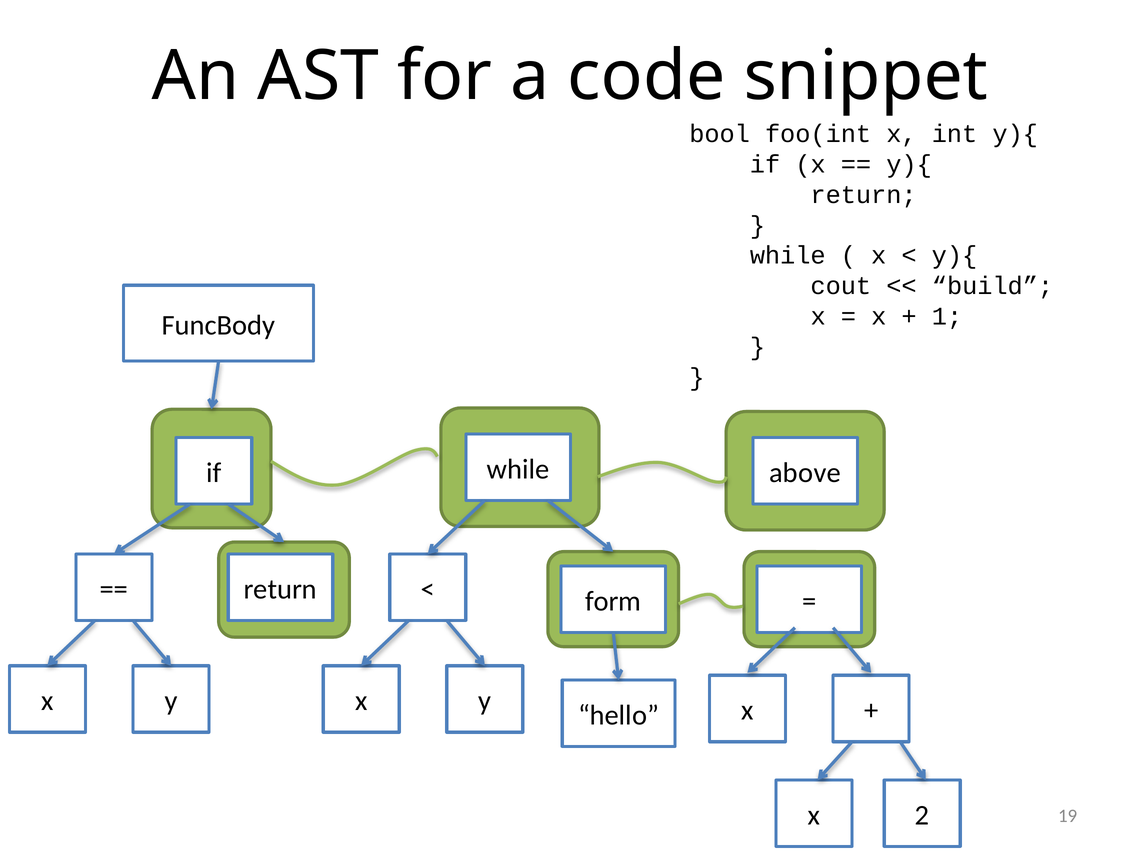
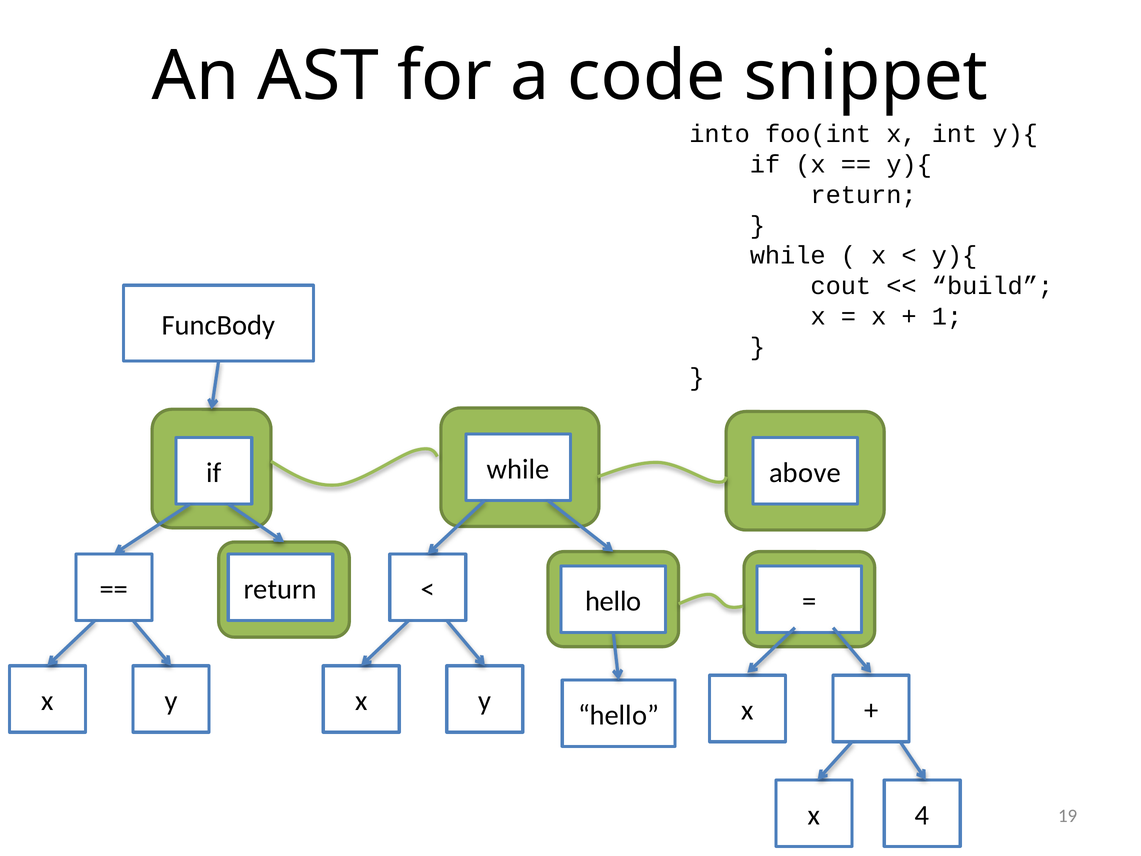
bool: bool -> into
form at (613, 601): form -> hello
2: 2 -> 4
